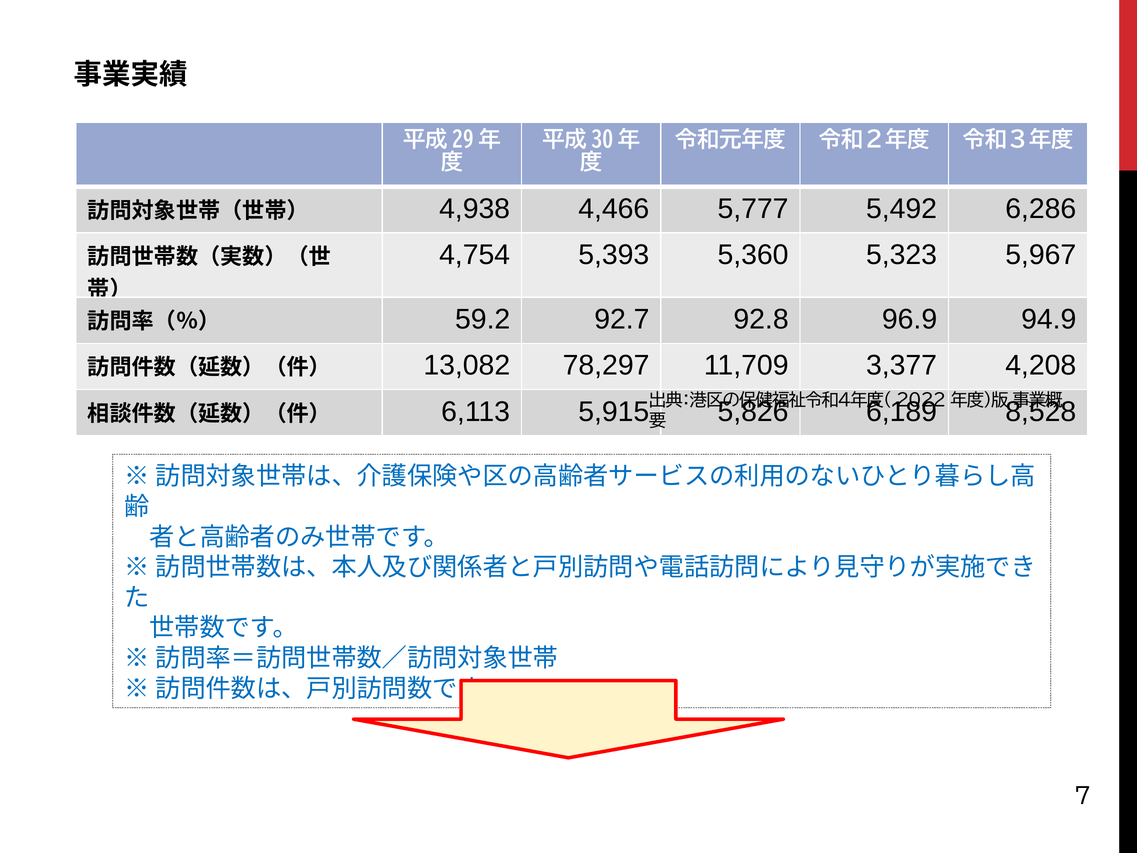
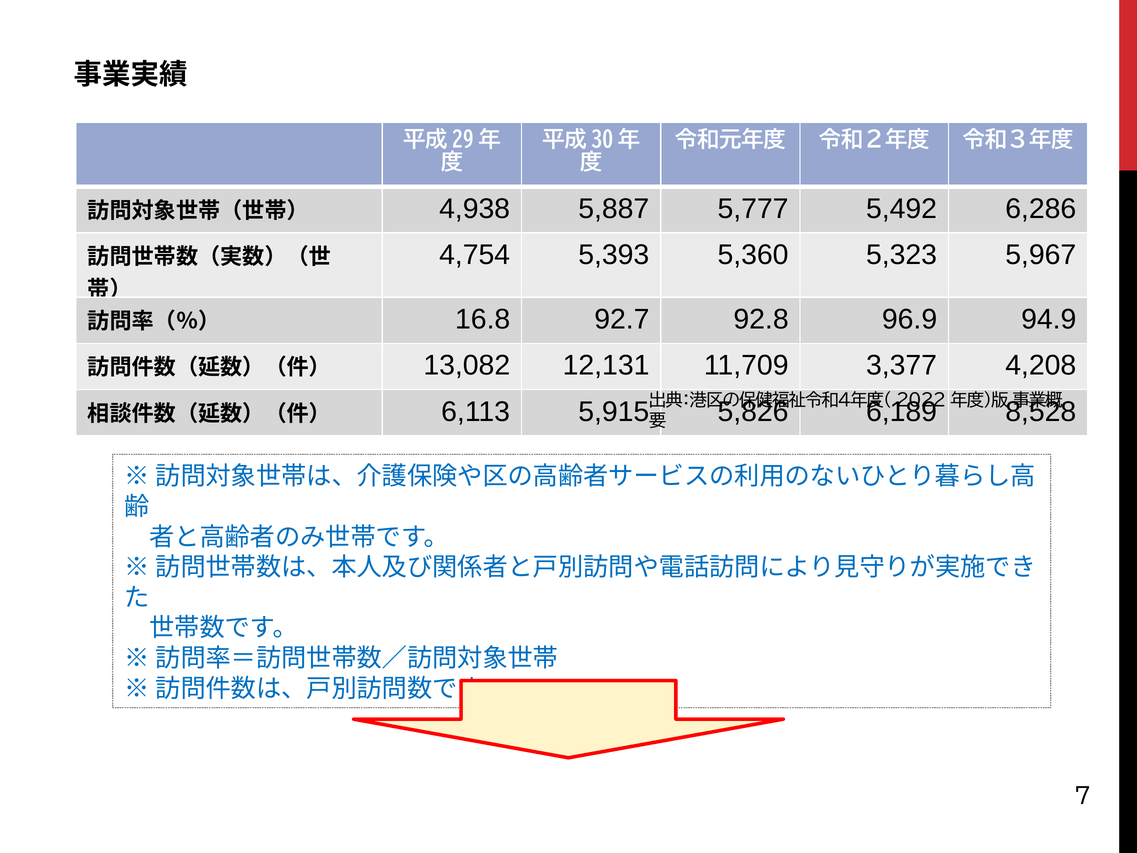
4,466: 4,466 -> 5,887
59.2: 59.2 -> 16.8
78,297: 78,297 -> 12,131
